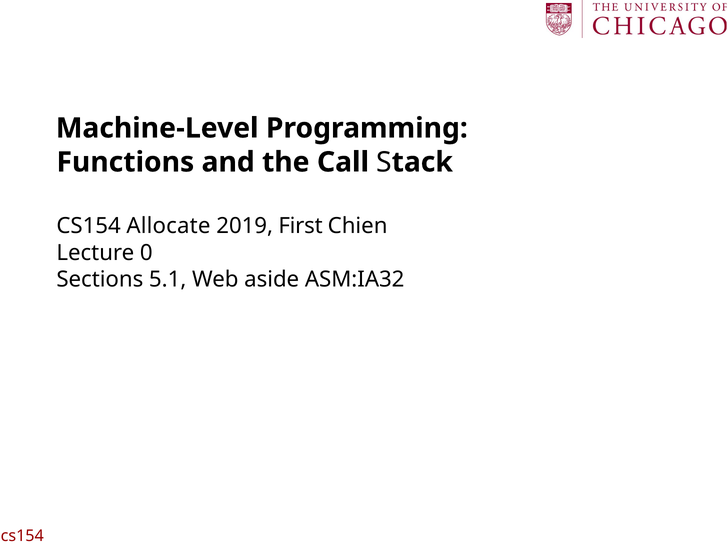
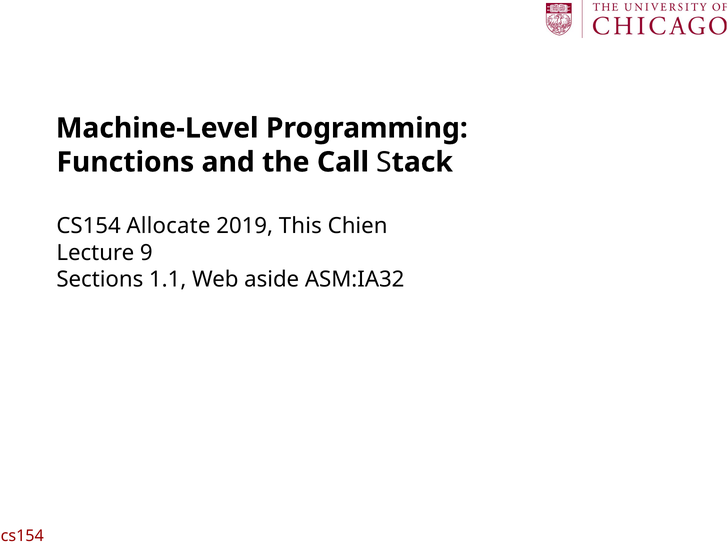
First: First -> This
0: 0 -> 9
5.1: 5.1 -> 1.1
